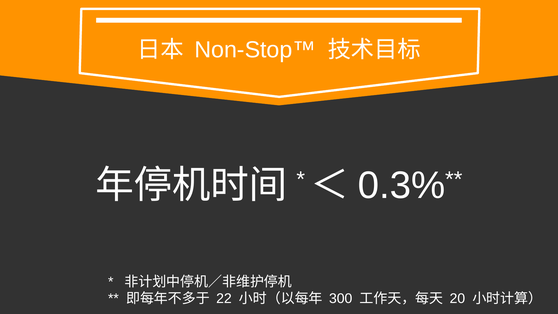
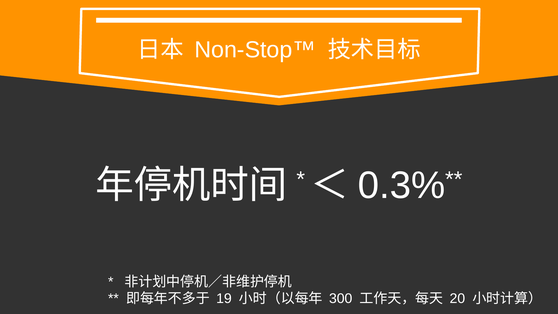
22: 22 -> 19
